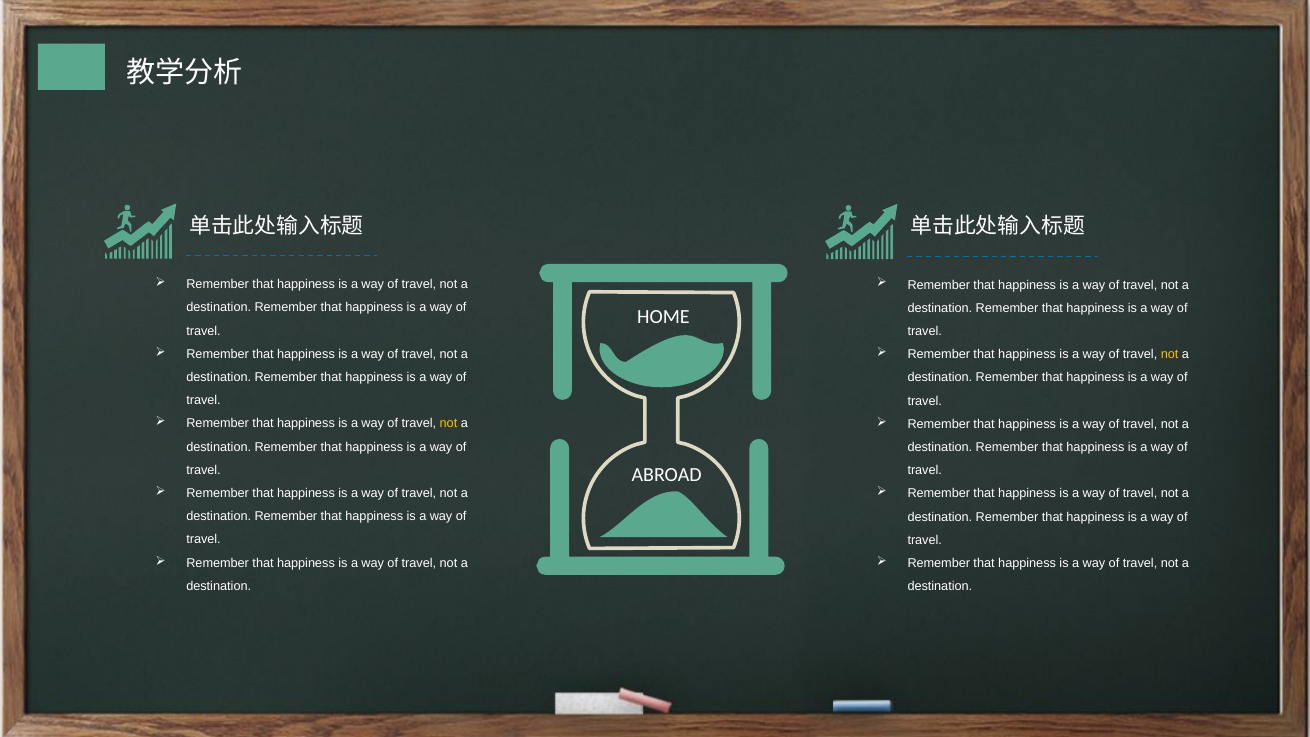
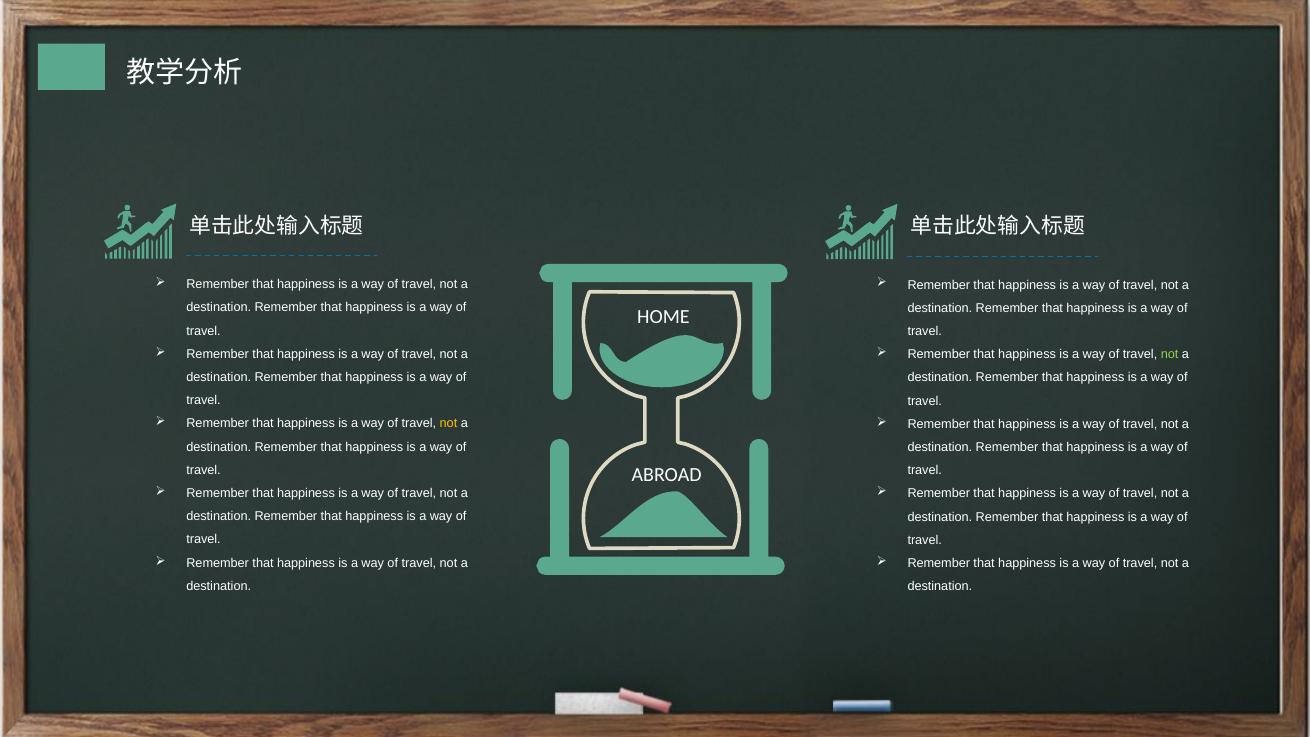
not at (1170, 355) colour: yellow -> light green
